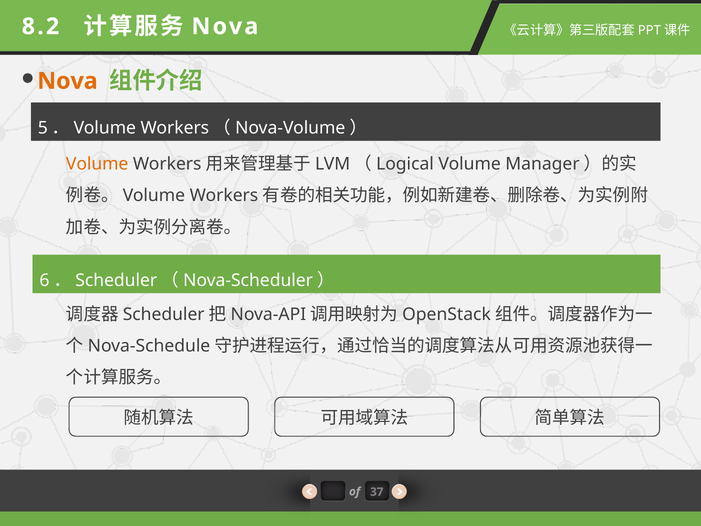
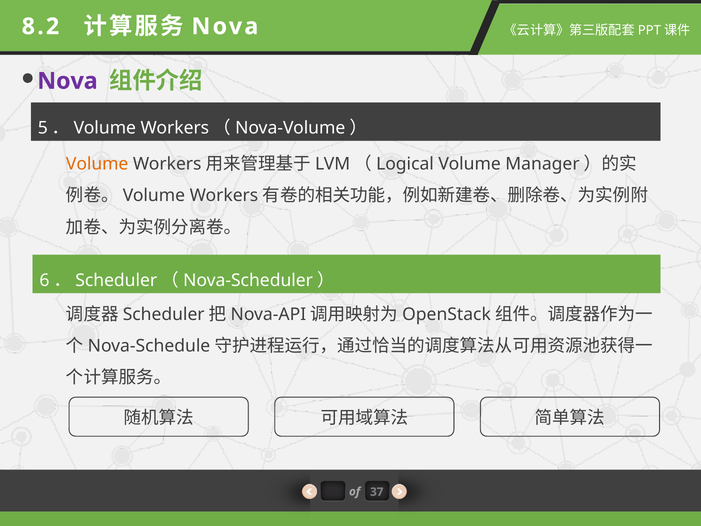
Nova at (67, 81) colour: orange -> purple
